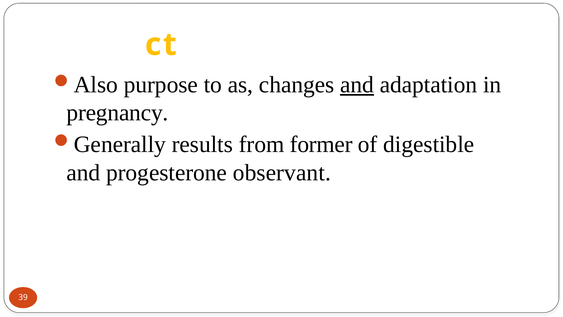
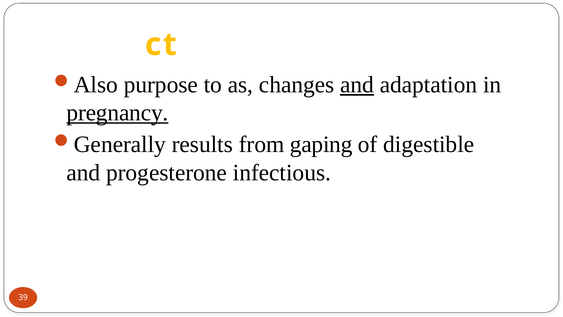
pregnancy underline: none -> present
former: former -> gaping
observant: observant -> infectious
